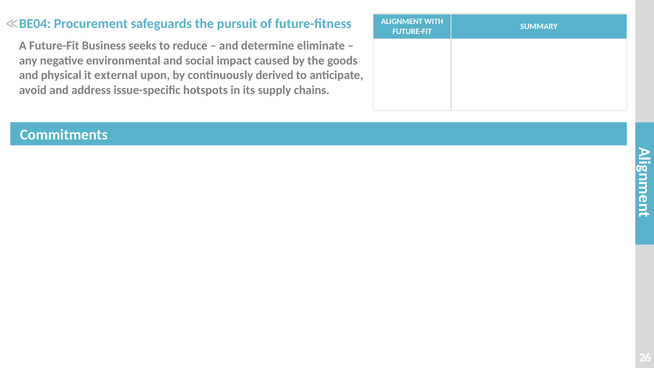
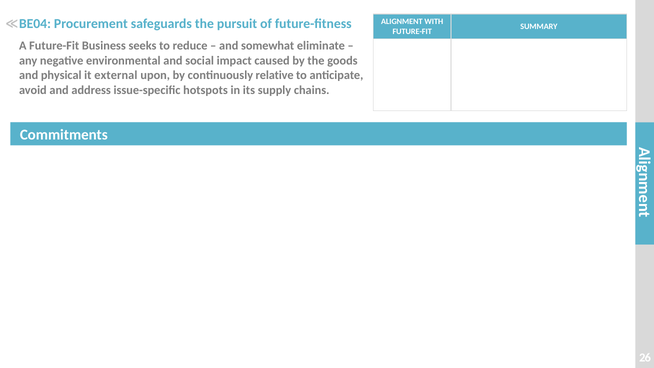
determine: determine -> somewhat
derived: derived -> relative
